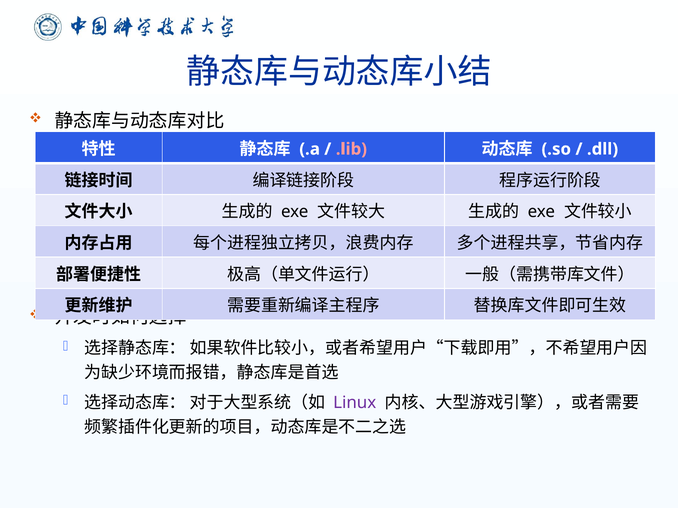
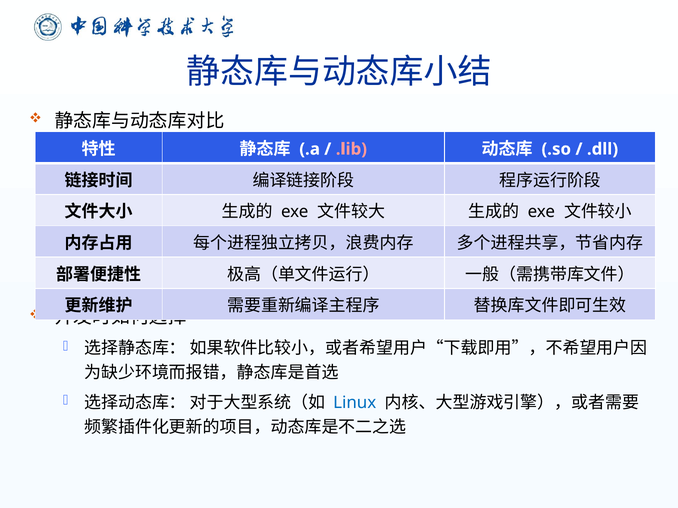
Linux colour: purple -> blue
